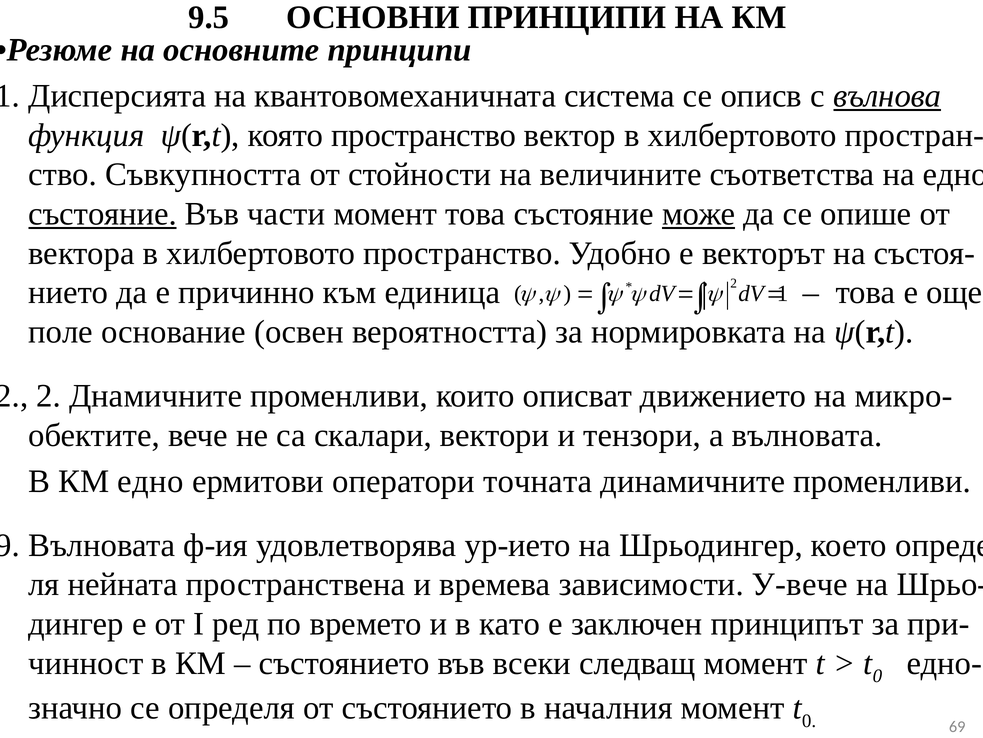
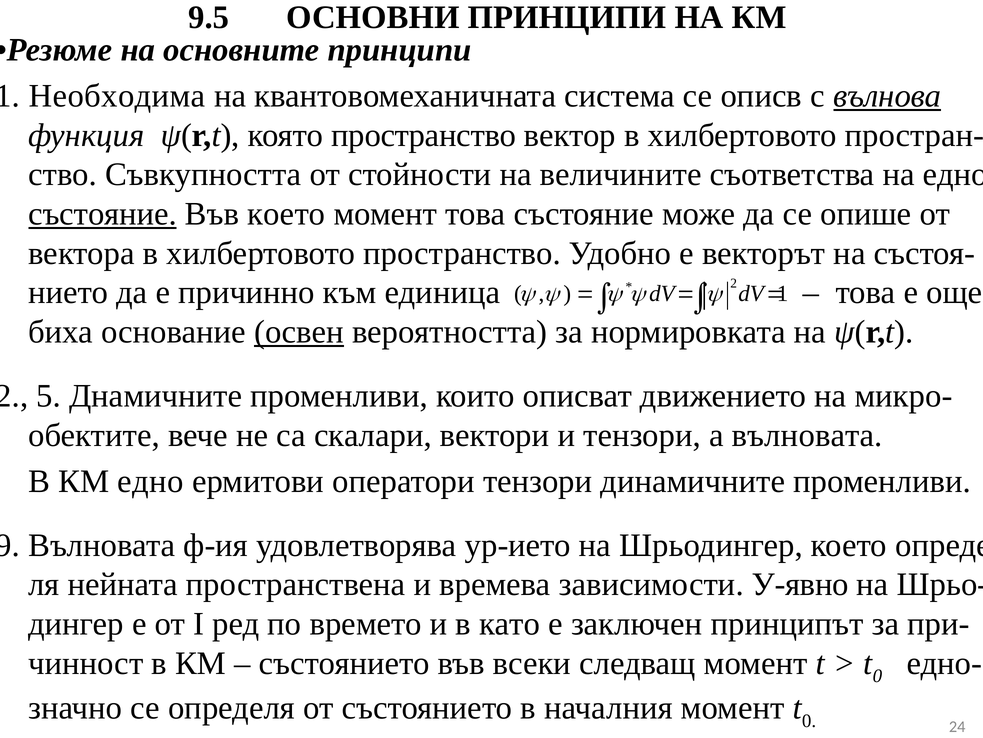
Дисперсията: Дисперсията -> Необходима
Във части: части -> което
може underline: present -> none
поле: поле -> биха
освен underline: none -> present
2 at (49, 396): 2 -> 5
оператори точната: точната -> тензори
У-вече: У-вече -> У-явно
69: 69 -> 24
